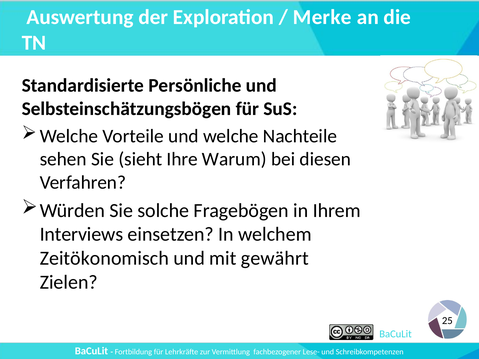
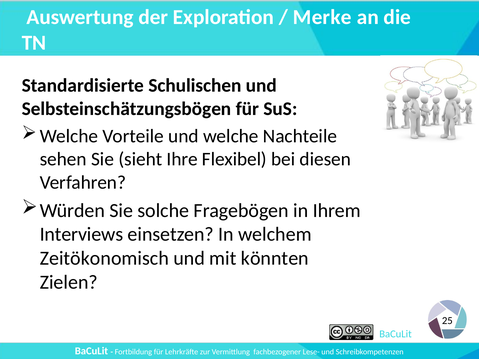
Persönliche: Persönliche -> Schulischen
Warum: Warum -> Flexibel
gewährt: gewährt -> könnten
